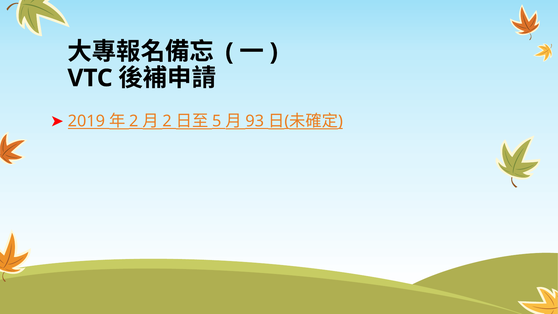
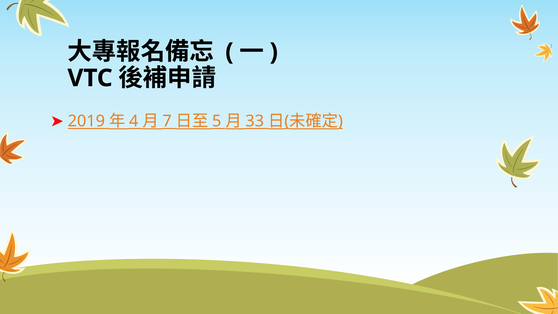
2 at (134, 121): 2 -> 4
2 at (167, 121): 2 -> 7
93: 93 -> 33
